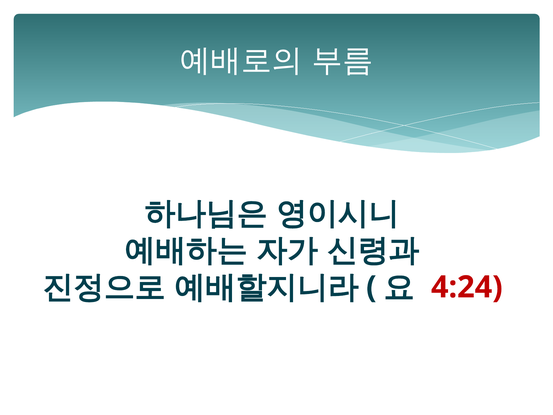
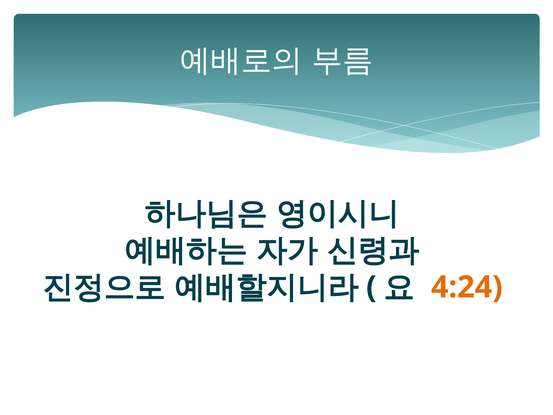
4:24 colour: red -> orange
